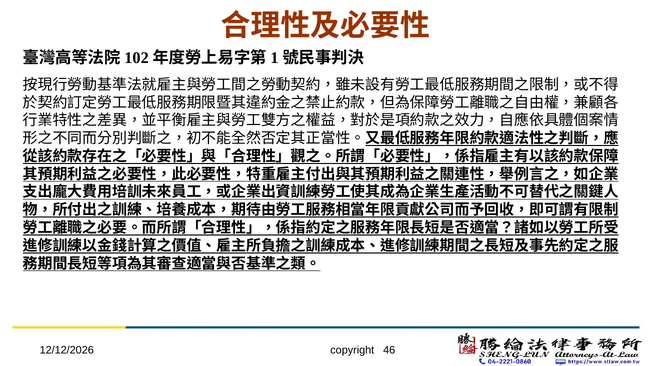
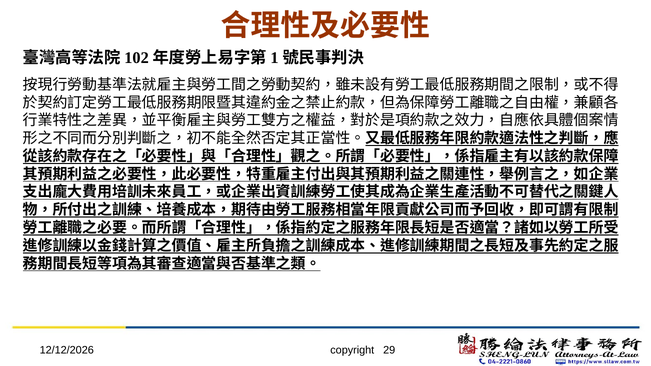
46: 46 -> 29
